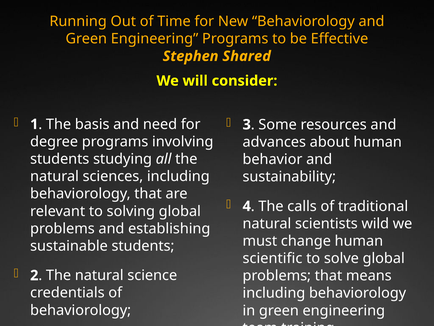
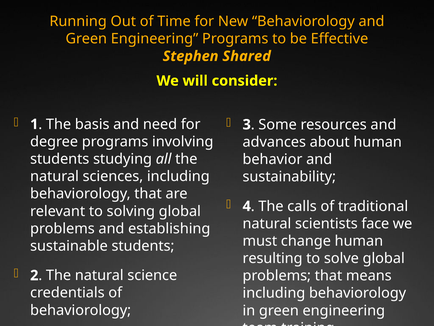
wild: wild -> face
scientific: scientific -> resulting
